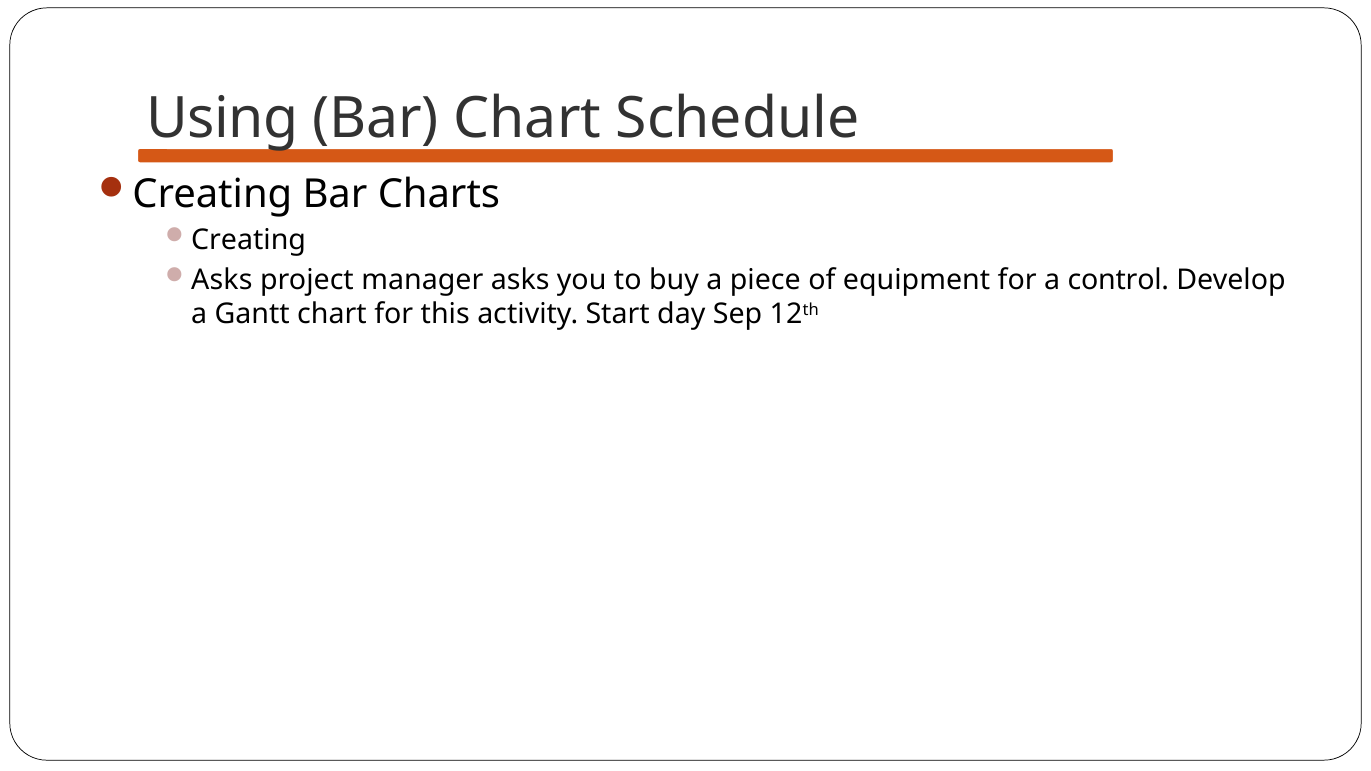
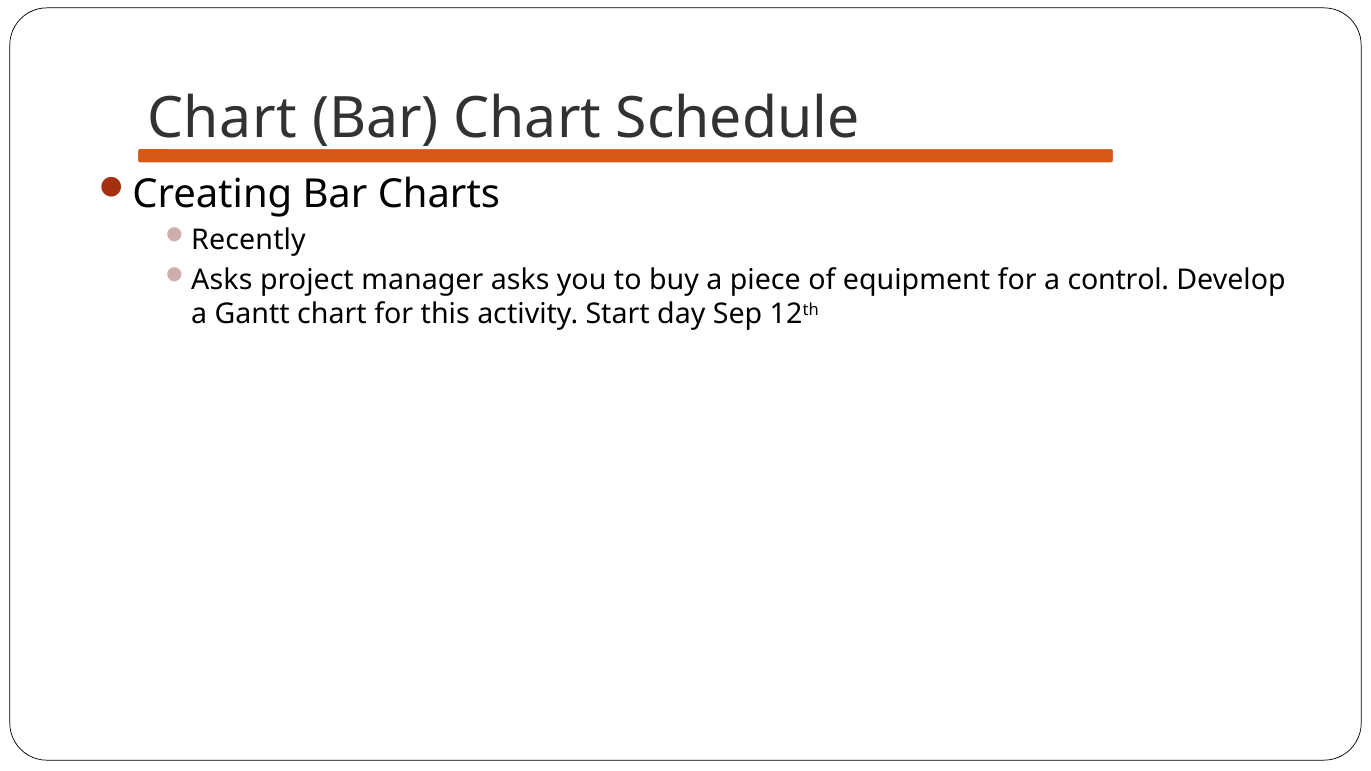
Using at (223, 119): Using -> Chart
Creating at (249, 240): Creating -> Recently
